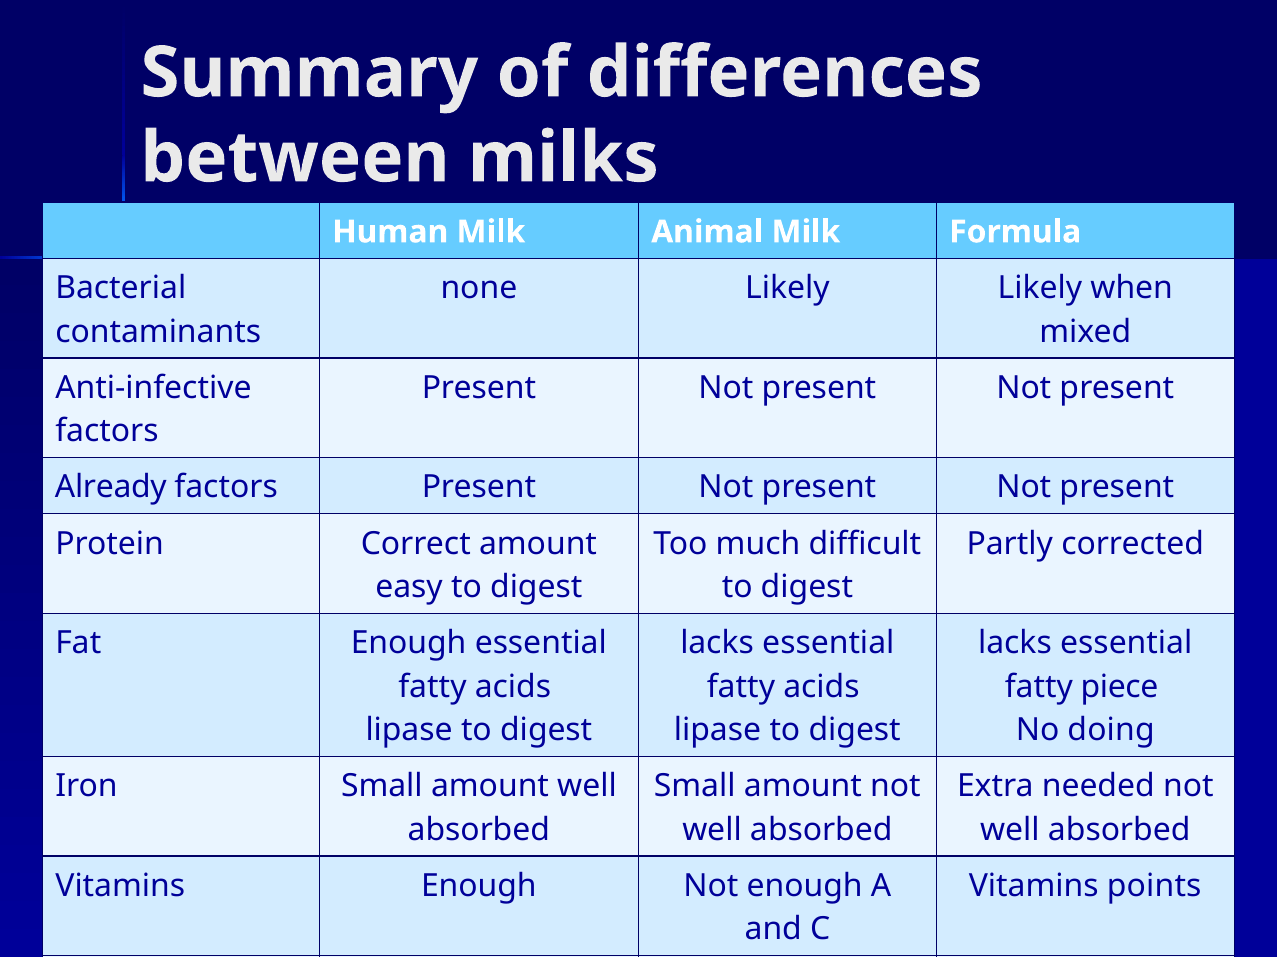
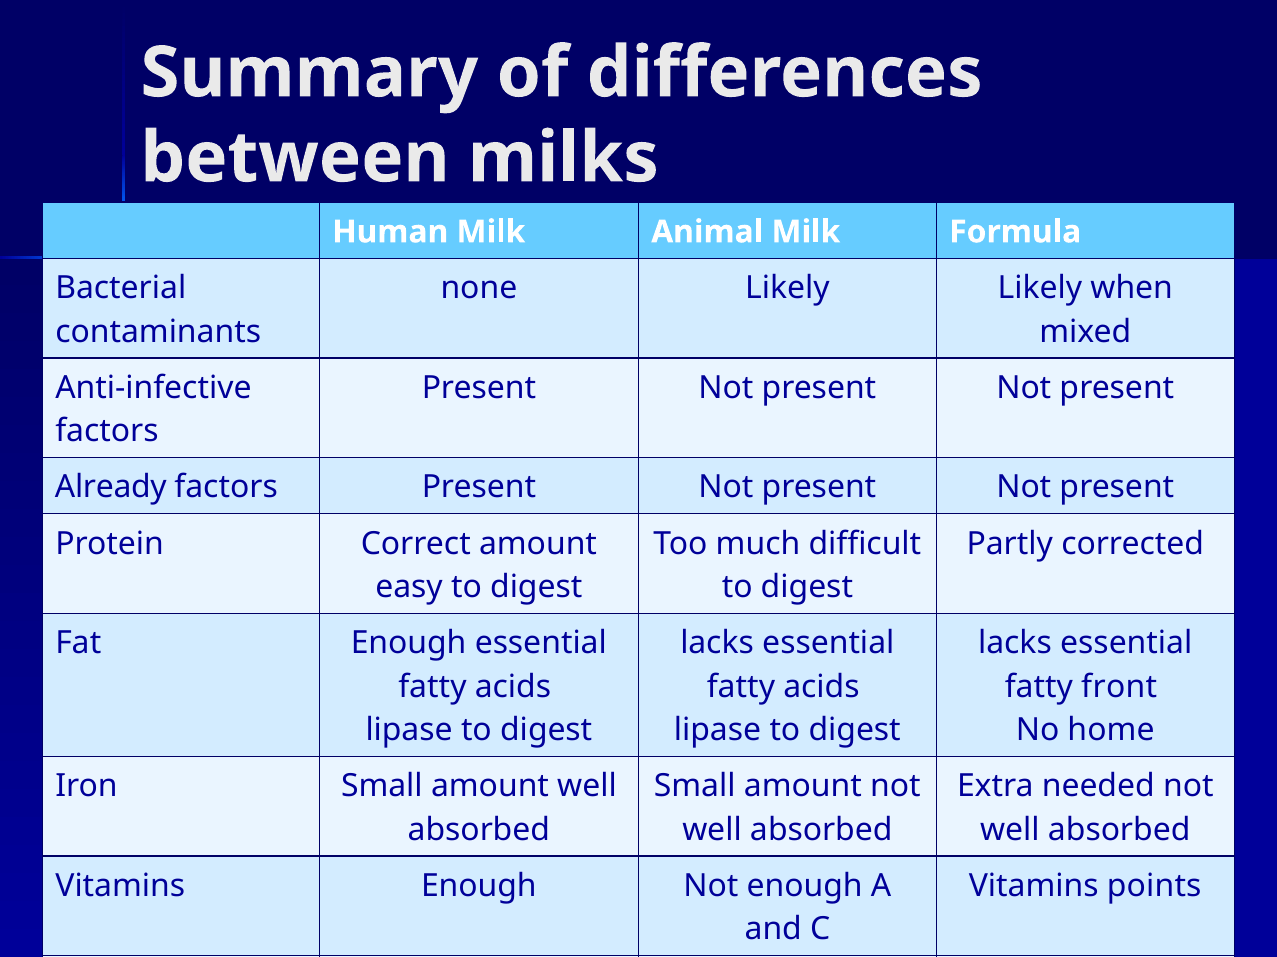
piece: piece -> front
doing: doing -> home
